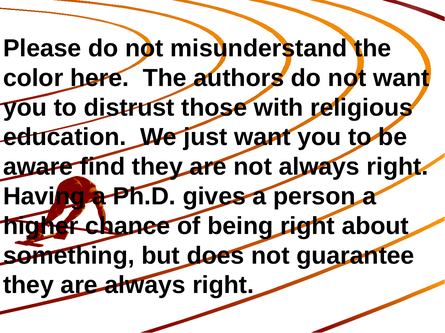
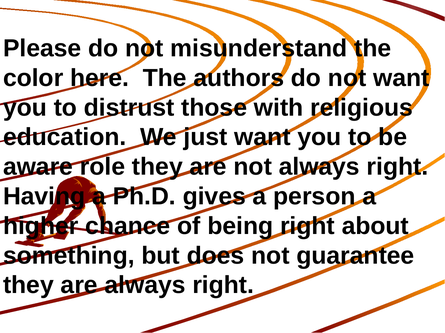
find: find -> role
